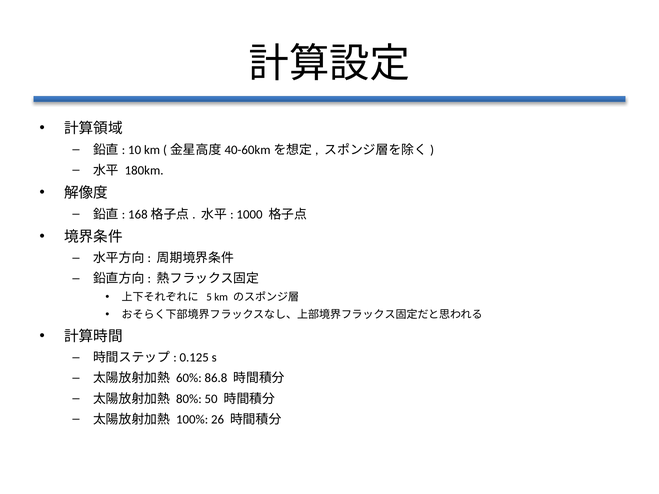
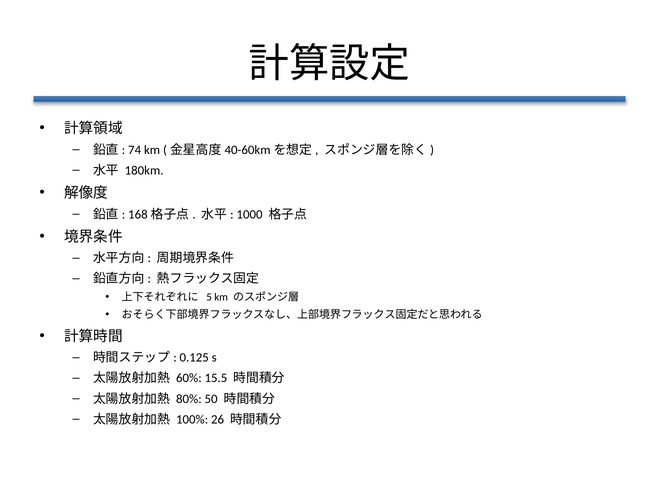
10: 10 -> 74
86.8: 86.8 -> 15.5
